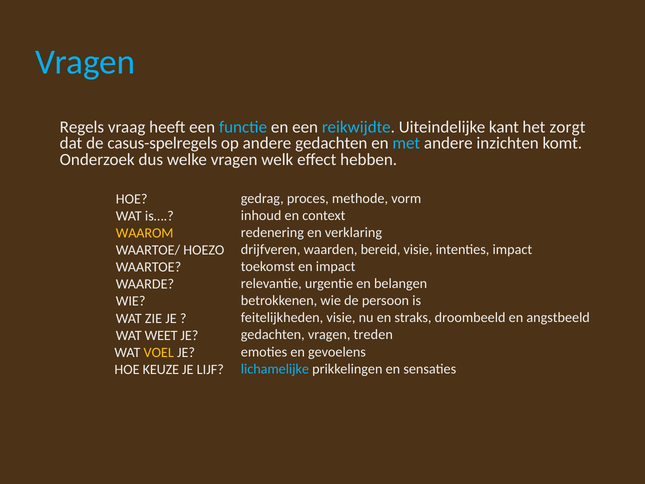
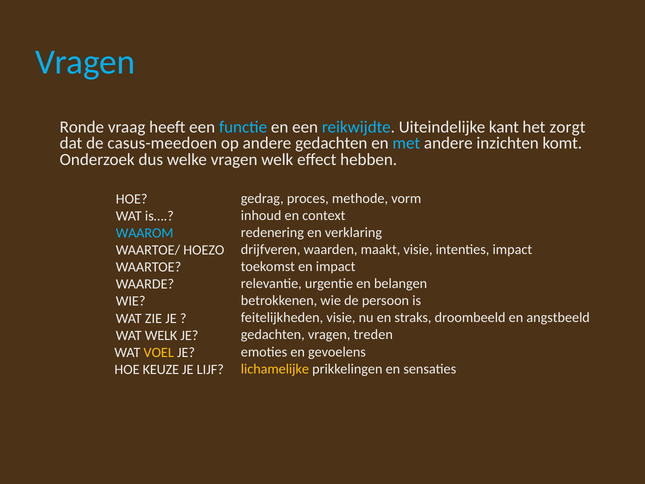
Regels: Regels -> Ronde
casus-spelregels: casus-spelregels -> casus-meedoen
WAAROM colour: yellow -> light blue
bereid: bereid -> maakt
WAT WEET: WEET -> WELK
lichamelijke colour: light blue -> yellow
